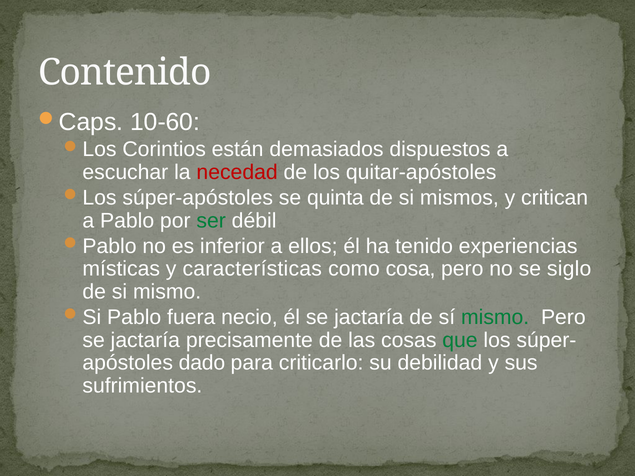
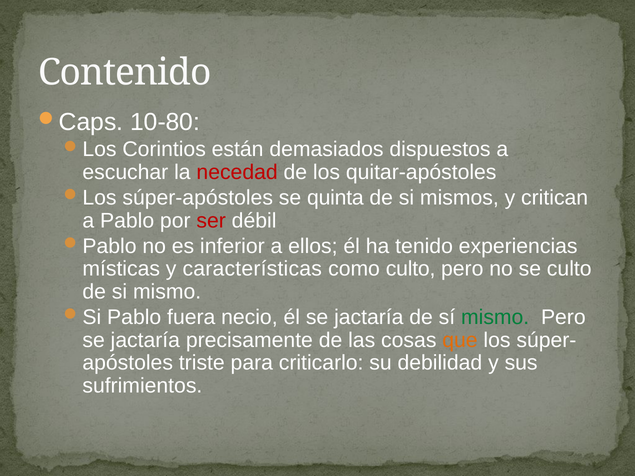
10-60: 10-60 -> 10-80
ser colour: green -> red
como cosa: cosa -> culto
se siglo: siglo -> culto
que colour: green -> orange
dado: dado -> triste
